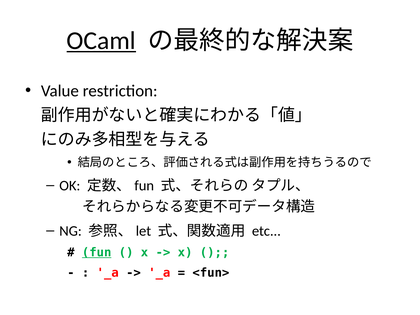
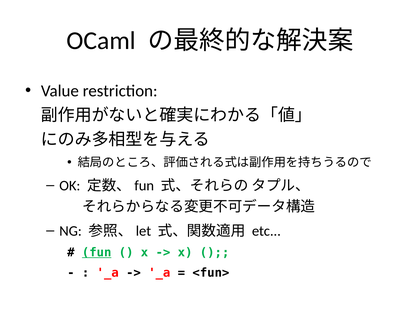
OCaml underline: present -> none
